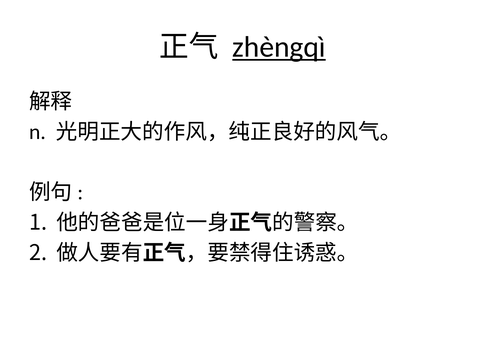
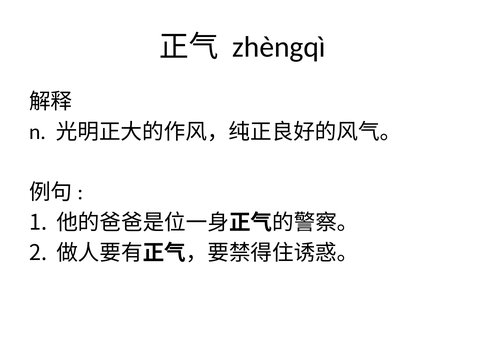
zhèngqì underline: present -> none
